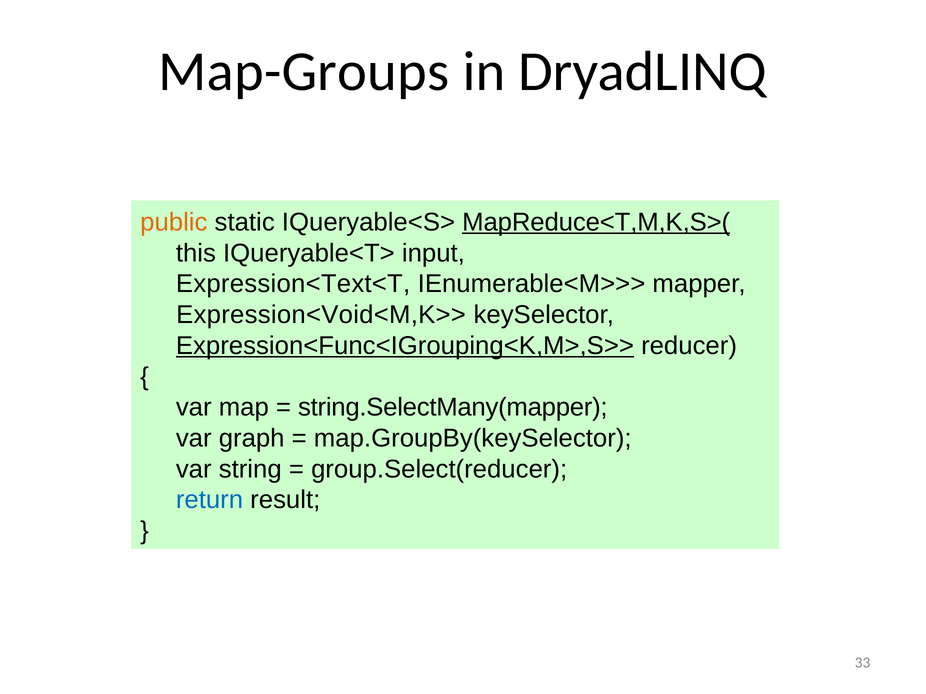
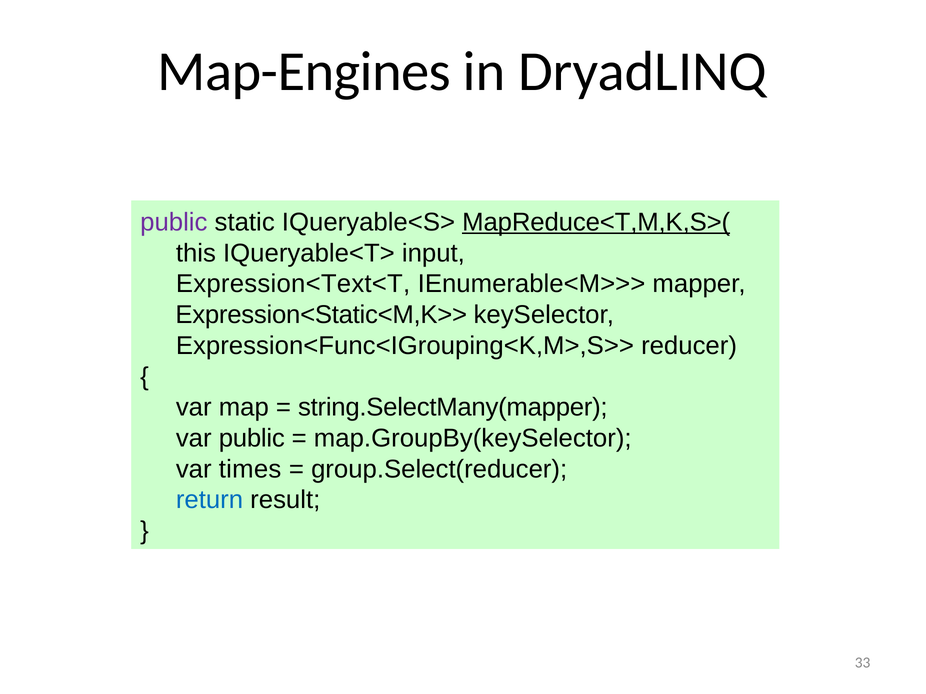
Map-Groups: Map-Groups -> Map-Engines
public at (174, 222) colour: orange -> purple
Expression<Void<M,K>>: Expression<Void<M,K>> -> Expression<Static<M,K>>
Expression<Func<IGrouping<K,M>,S>> underline: present -> none
var graph: graph -> public
string: string -> times
